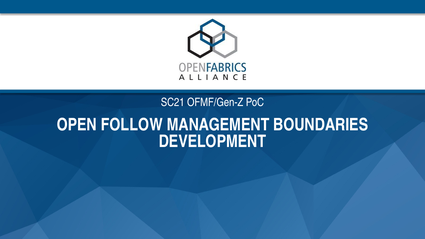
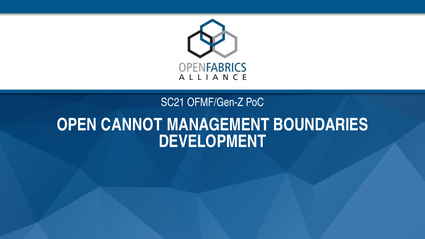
FOLLOW: FOLLOW -> CANNOT
